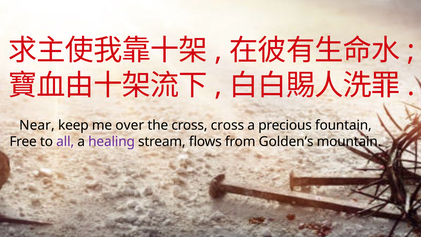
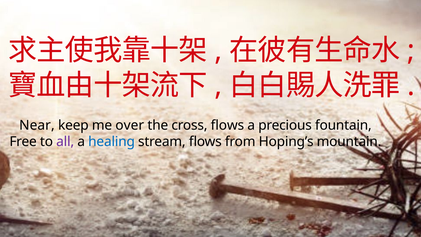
cross cross: cross -> flows
healing colour: purple -> blue
Golden’s: Golden’s -> Hoping’s
